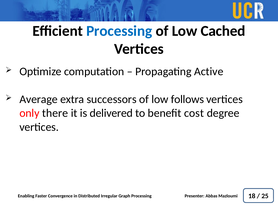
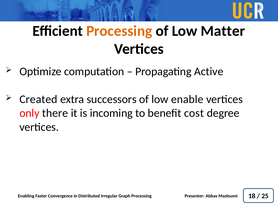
Processing at (119, 31) colour: blue -> orange
Cached: Cached -> Matter
Average: Average -> Created
follows: follows -> enable
delivered: delivered -> incoming
